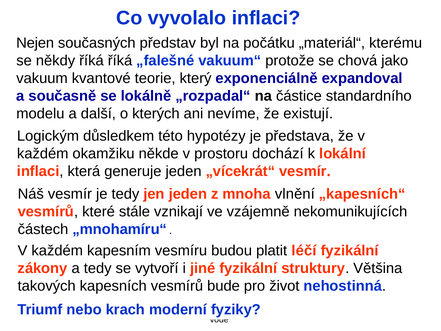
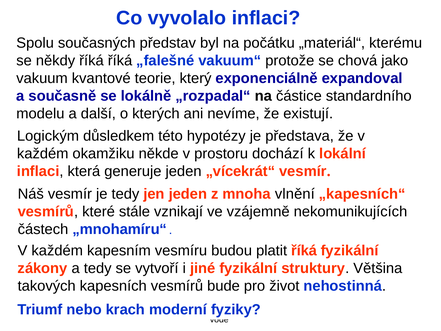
Nejen: Nejen -> Spolu
platit léčí: léčí -> říká
